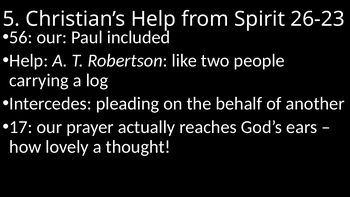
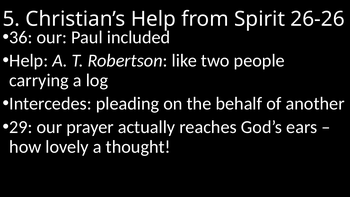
26-23: 26-23 -> 26-26
56: 56 -> 36
17: 17 -> 29
